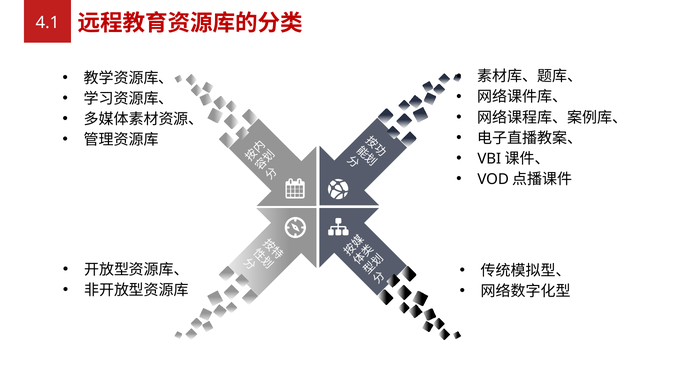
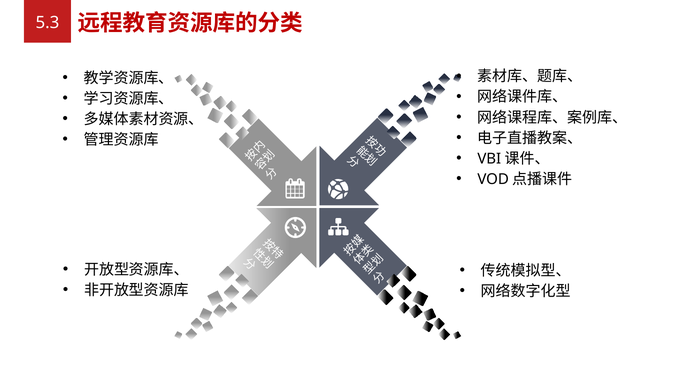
4.1: 4.1 -> 5.3
